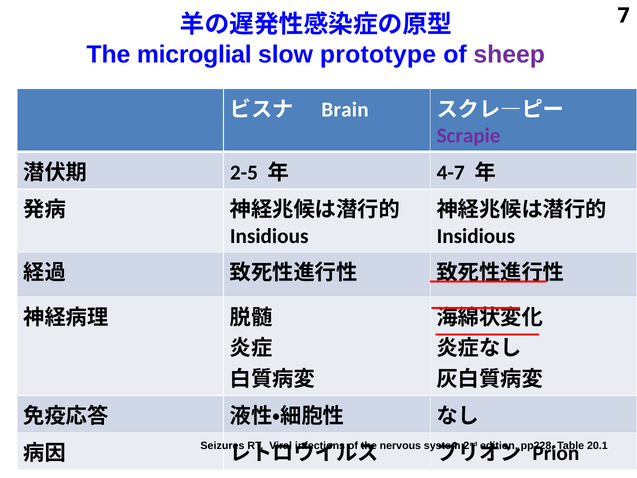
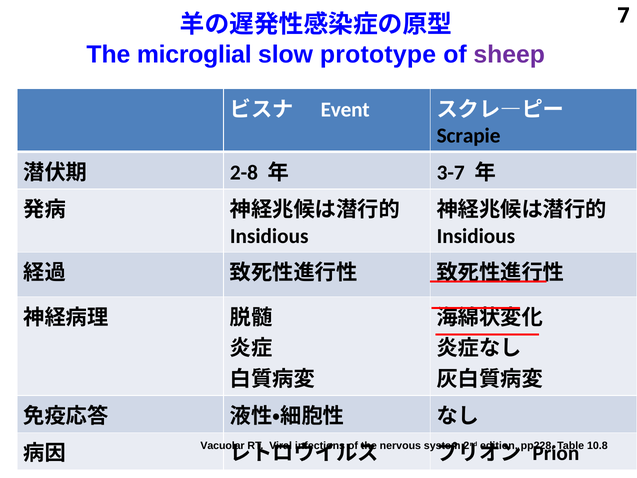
Brain: Brain -> Event
Scrapie colour: purple -> black
2-5: 2-5 -> 2-8
4-7: 4-7 -> 3-7
Seizures: Seizures -> Vacuolar
20.1: 20.1 -> 10.8
